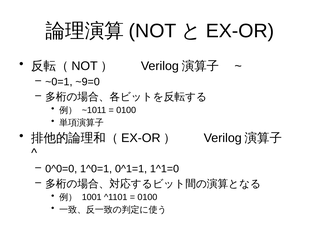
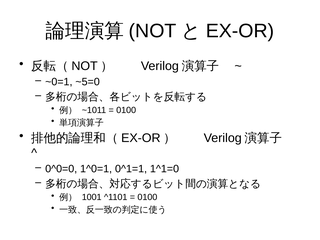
~9=0: ~9=0 -> ~5=0
